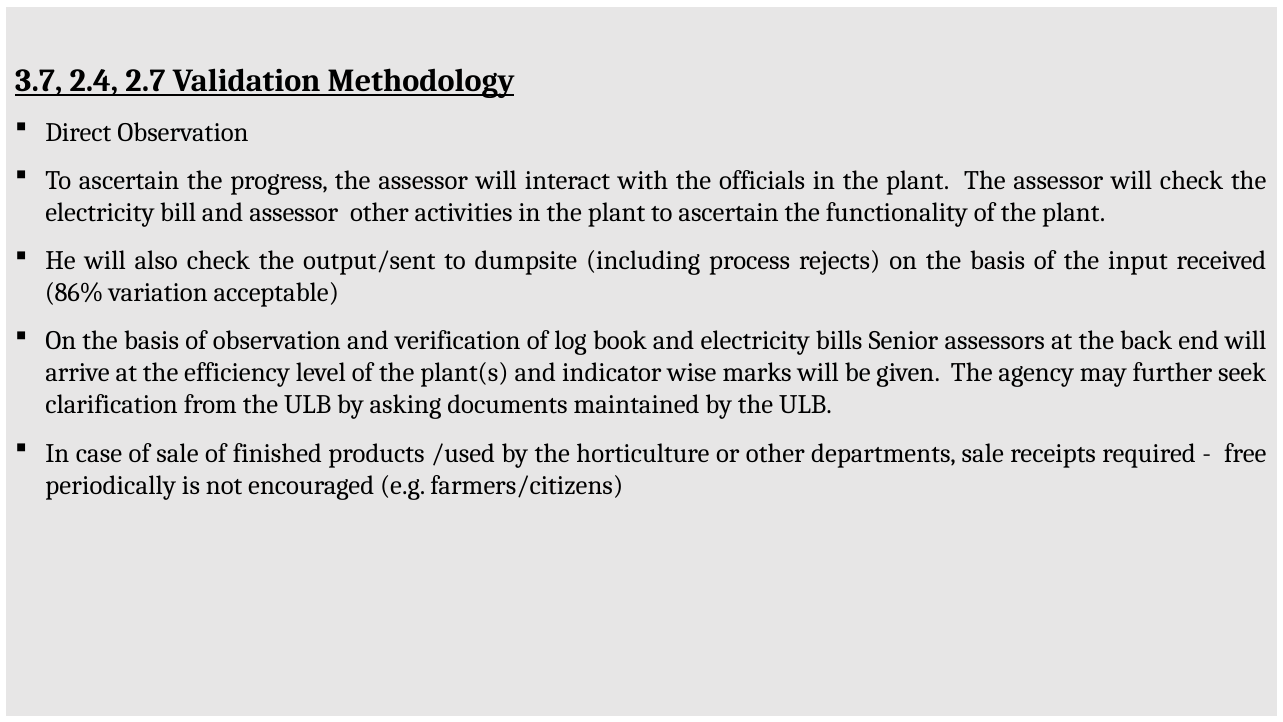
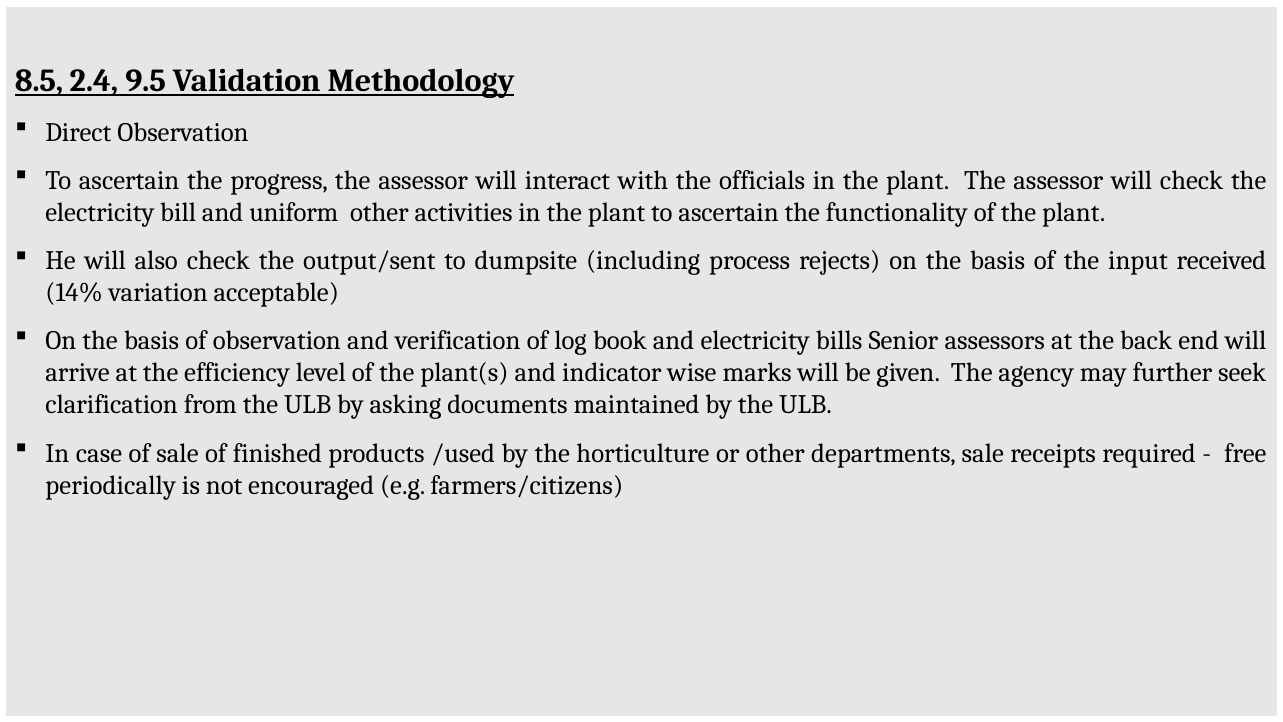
3.7: 3.7 -> 8.5
2.7: 2.7 -> 9.5
and assessor: assessor -> uniform
86%: 86% -> 14%
